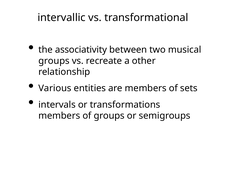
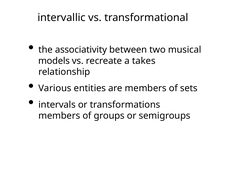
groups at (54, 61): groups -> models
other: other -> takes
